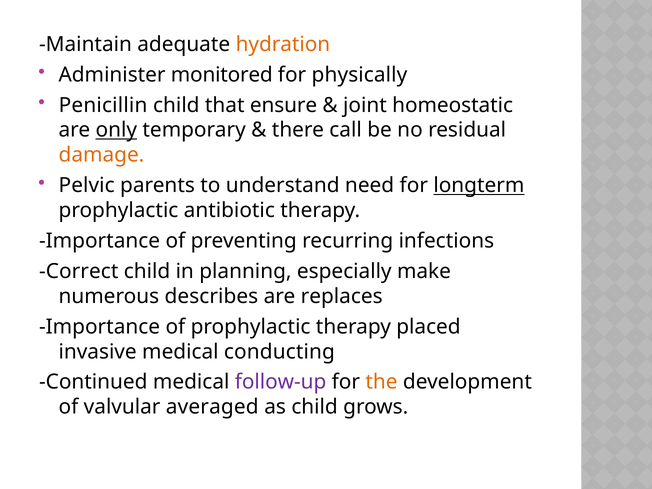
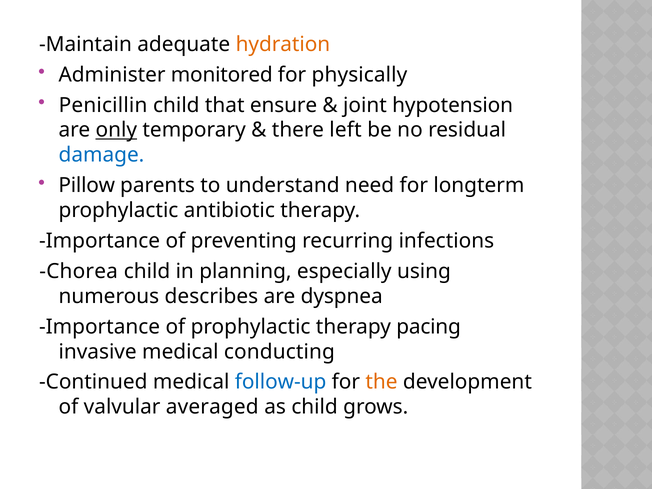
homeostatic: homeostatic -> hypotension
call: call -> left
damage colour: orange -> blue
Pelvic: Pelvic -> Pillow
longterm underline: present -> none
Correct: Correct -> Chorea
make: make -> using
replaces: replaces -> dyspnea
placed: placed -> pacing
follow-up colour: purple -> blue
